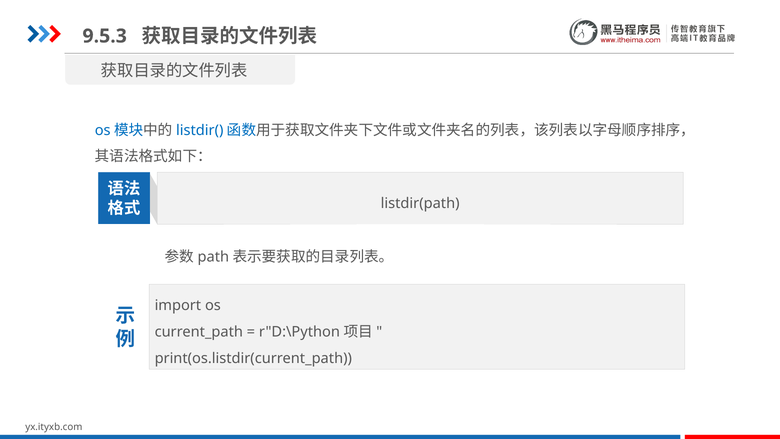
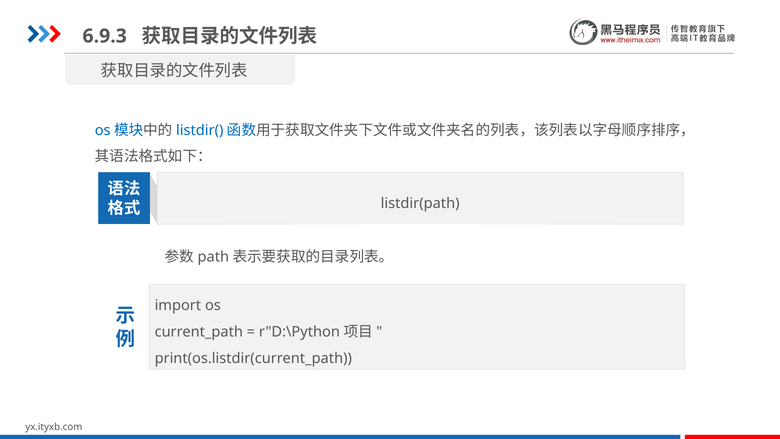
9.5.3: 9.5.3 -> 6.9.3
